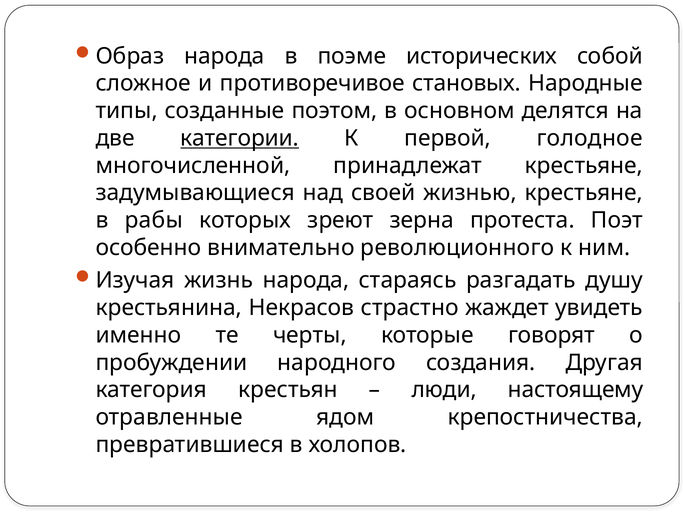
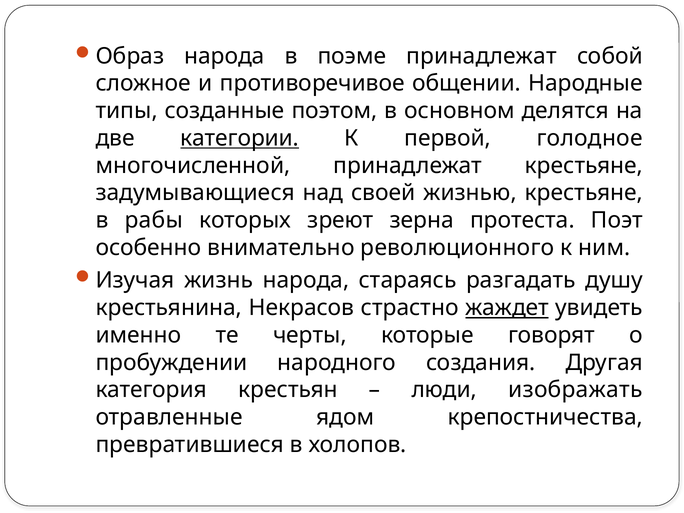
поэме исторических: исторических -> принадлежат
становых: становых -> общении
жаждет underline: none -> present
настоящему: настоящему -> изображать
